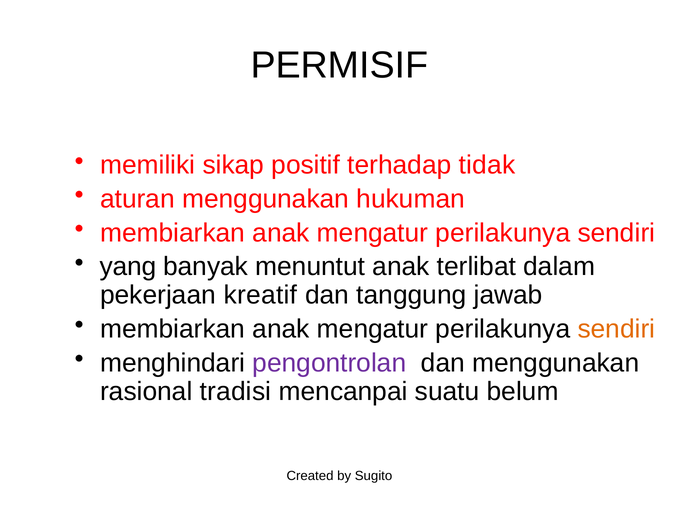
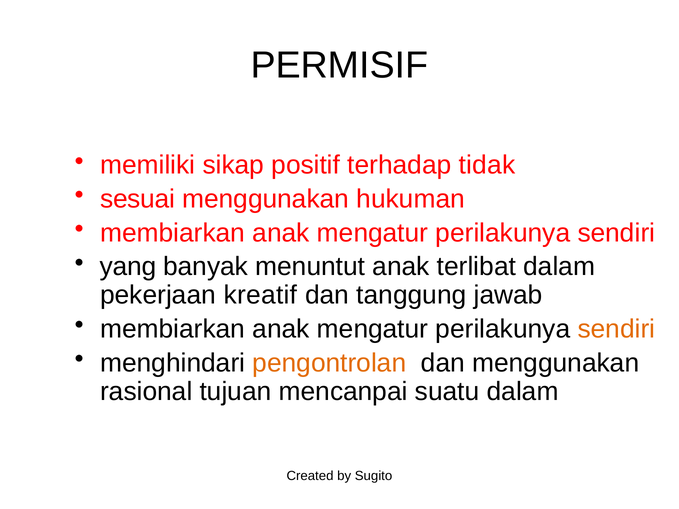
aturan: aturan -> sesuai
pengontrolan colour: purple -> orange
tradisi: tradisi -> tujuan
suatu belum: belum -> dalam
